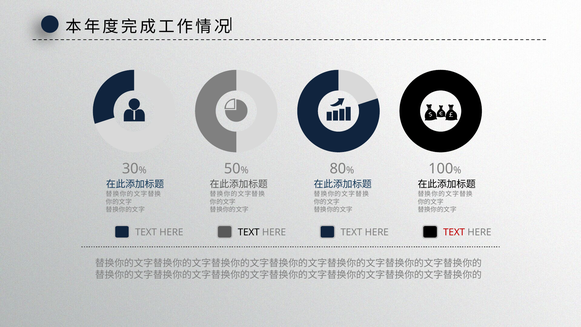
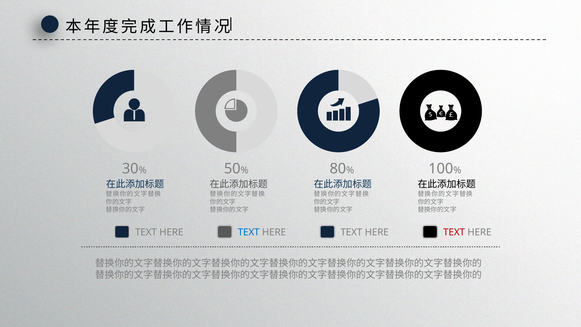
TEXT at (249, 232) colour: black -> blue
